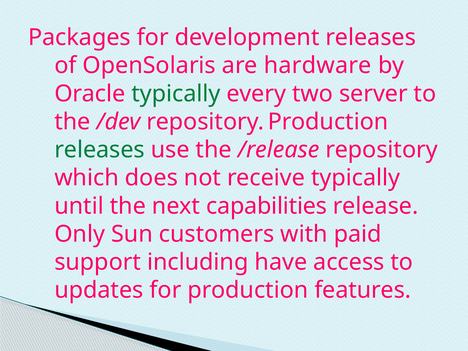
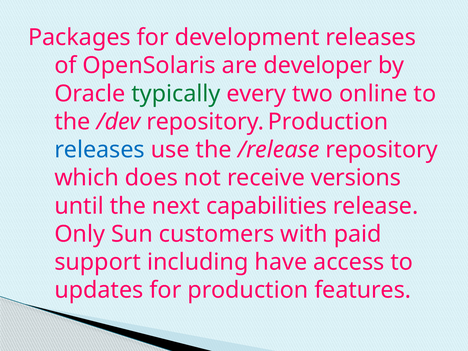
hardware: hardware -> developer
server: server -> online
releases at (100, 150) colour: green -> blue
receive typically: typically -> versions
